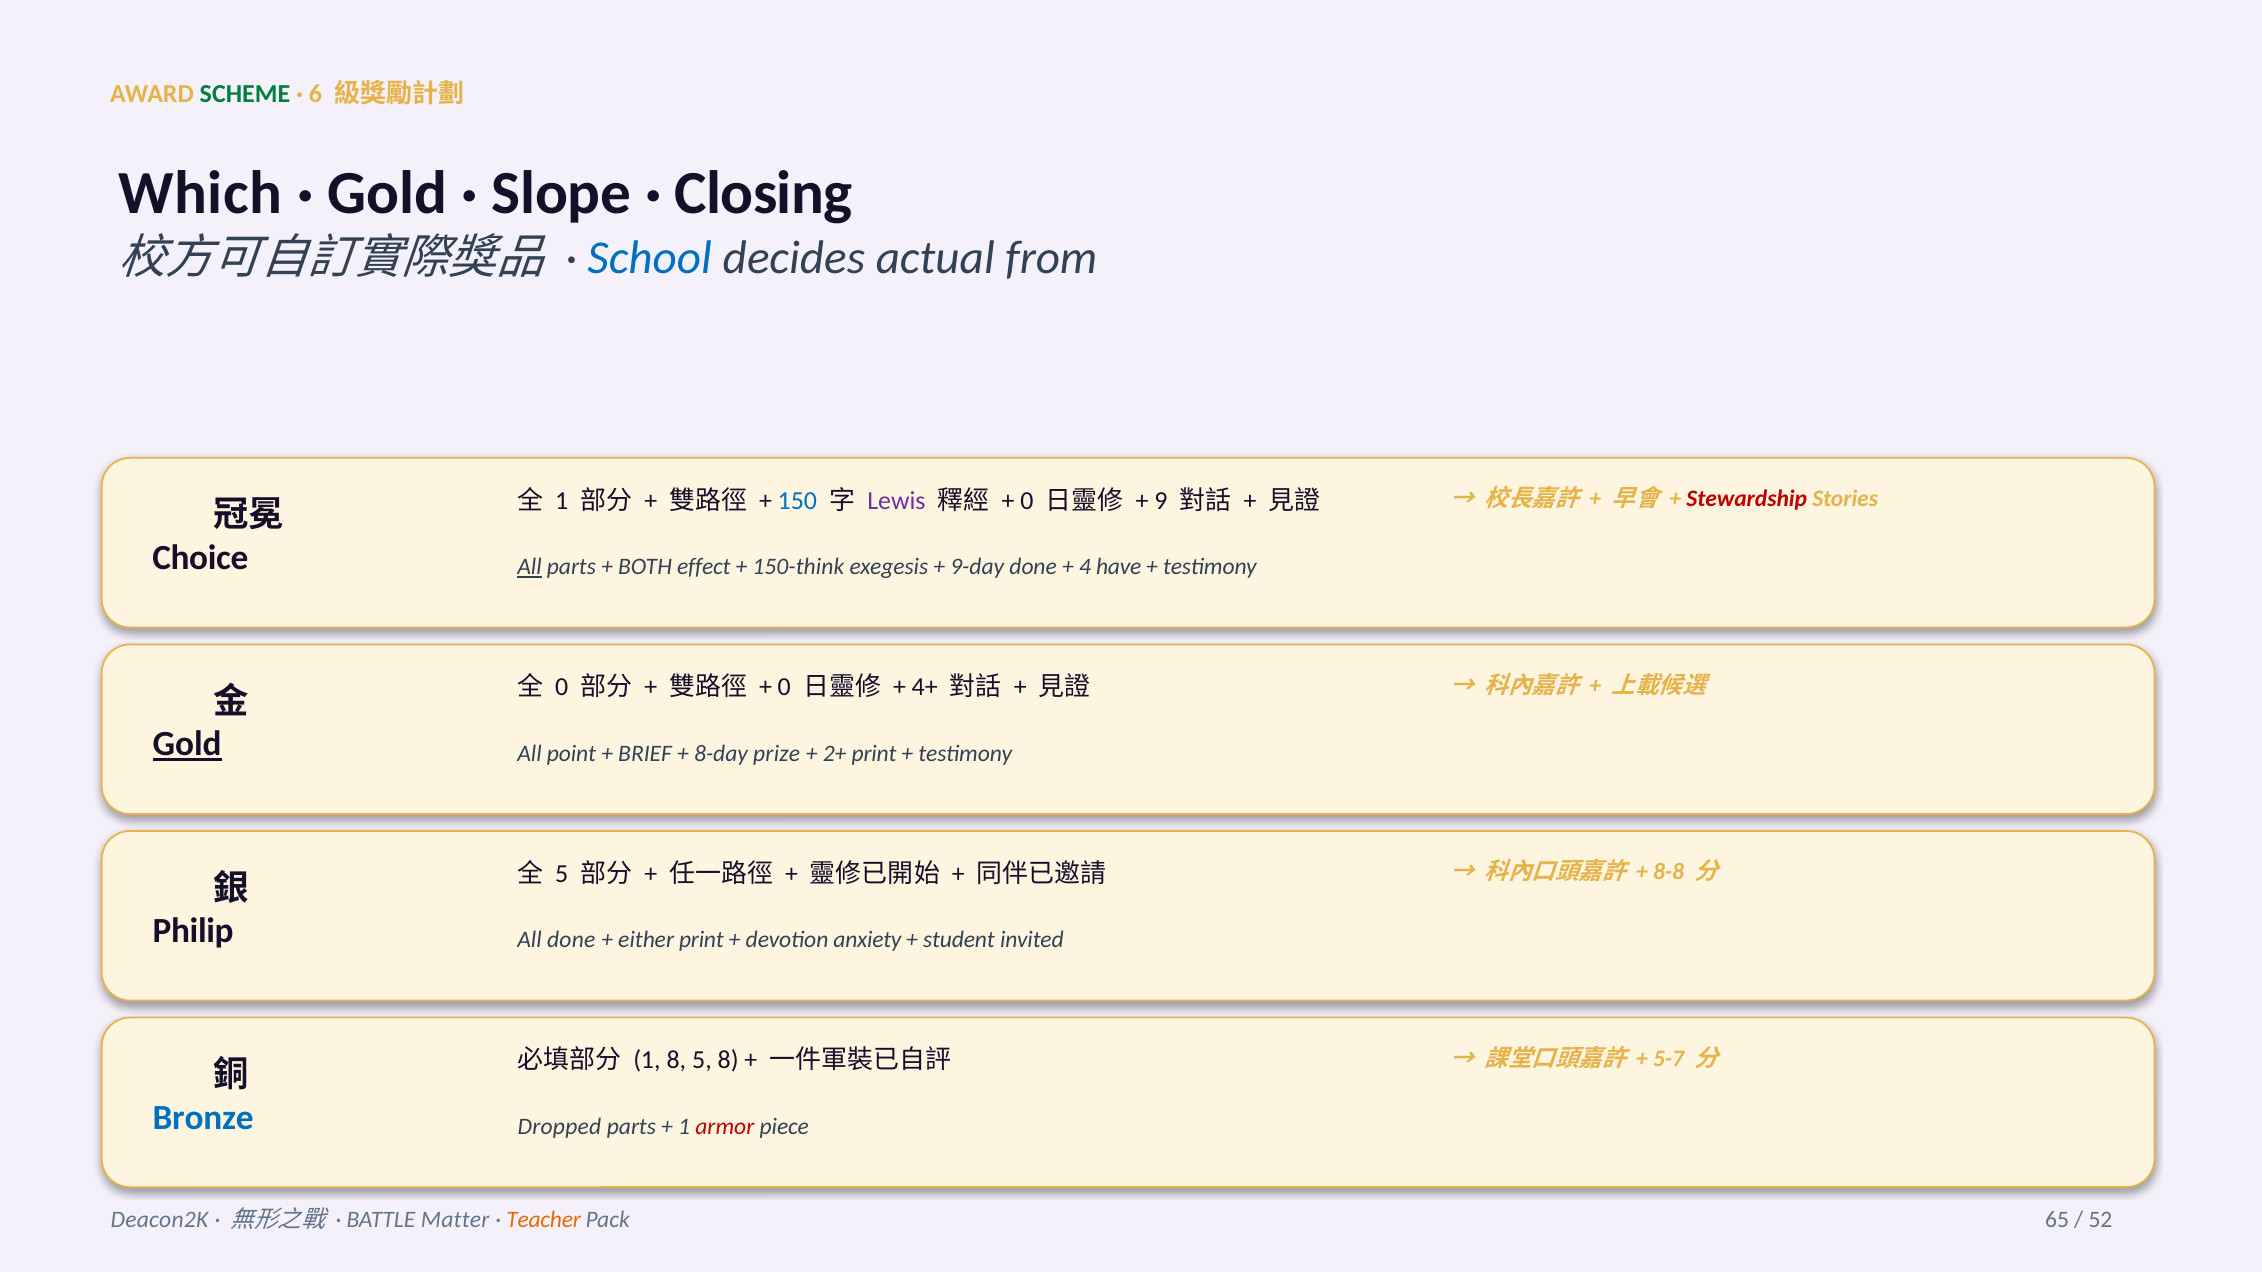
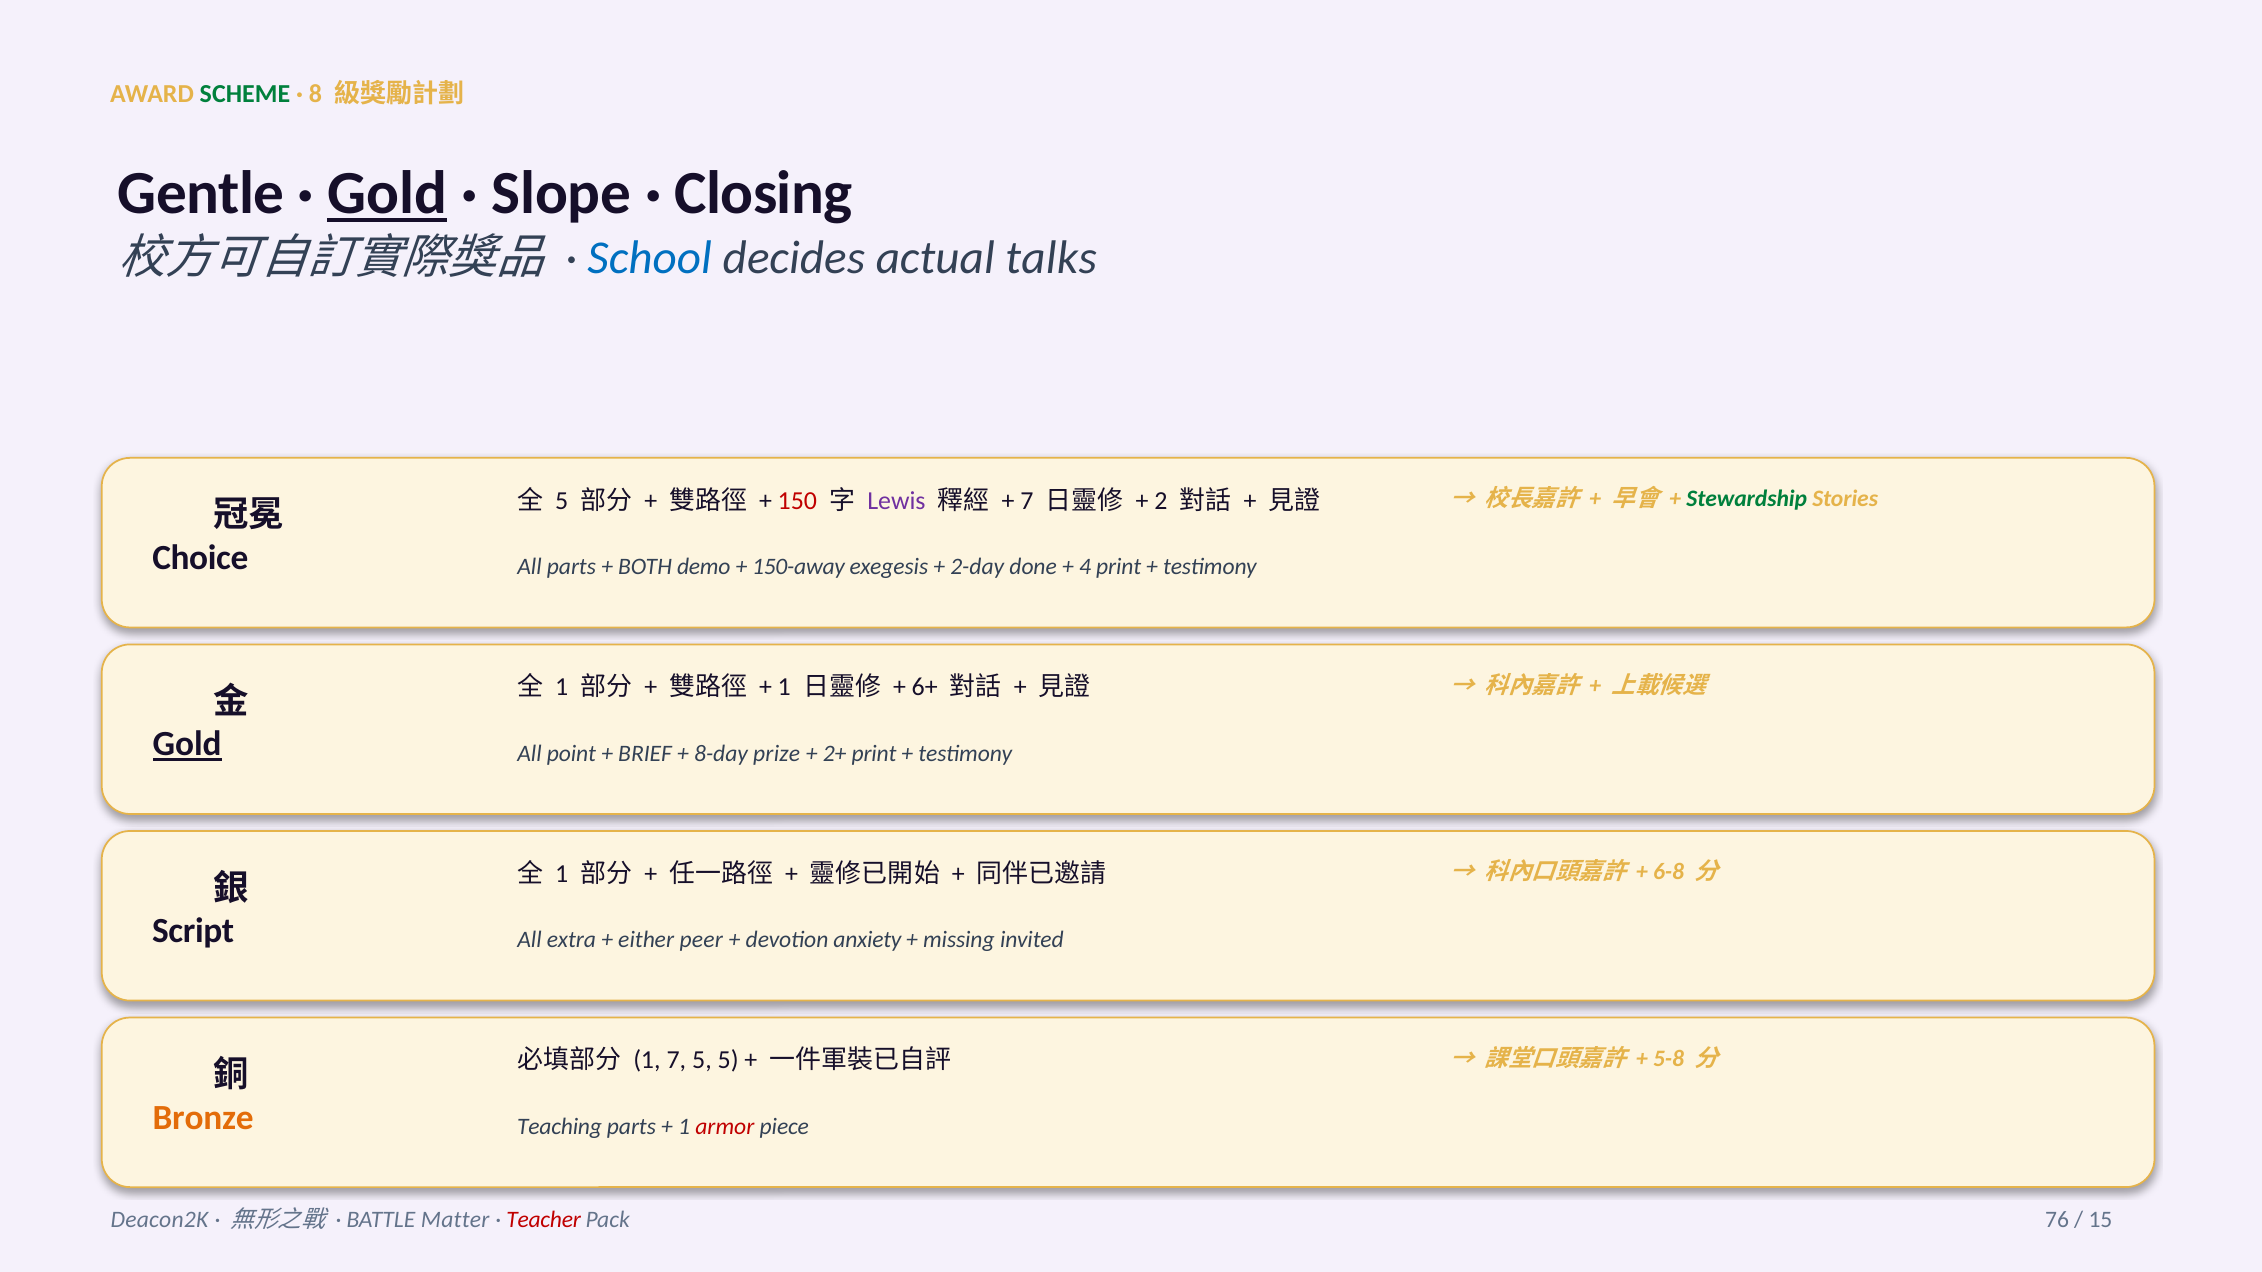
6: 6 -> 8
Which: Which -> Gentle
Gold at (387, 194) underline: none -> present
from: from -> talks
Stewardship colour: red -> green
1 at (562, 501): 1 -> 5
150 colour: blue -> red
0 at (1027, 501): 0 -> 7
9: 9 -> 2
All at (530, 567) underline: present -> none
effect: effect -> demo
150-think: 150-think -> 150-away
9-day: 9-day -> 2-day
4 have: have -> print
0 at (562, 687): 0 -> 1
0 at (784, 687): 0 -> 1
4+: 4+ -> 6+
8-8: 8-8 -> 6-8
5 at (562, 874): 5 -> 1
Philip: Philip -> Script
All done: done -> extra
either print: print -> peer
student: student -> missing
5-7: 5-7 -> 5-8
1 8: 8 -> 7
5 8: 8 -> 5
Bronze colour: blue -> orange
Dropped: Dropped -> Teaching
Teacher colour: orange -> red
65: 65 -> 76
52: 52 -> 15
